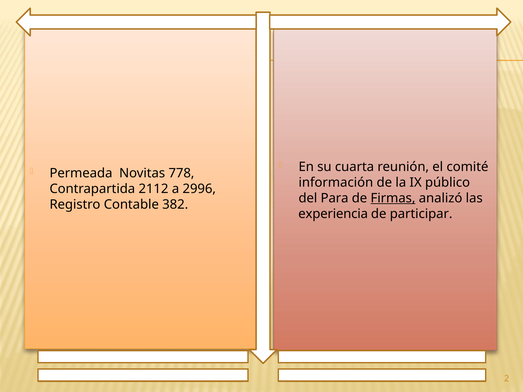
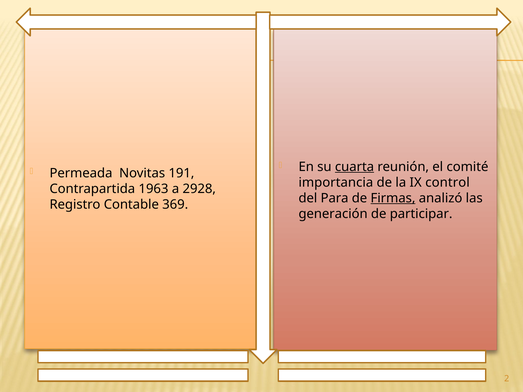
cuarta underline: none -> present
778: 778 -> 191
información: información -> importancia
público: público -> control
2112: 2112 -> 1963
2996: 2996 -> 2928
382: 382 -> 369
experiencia: experiencia -> generación
